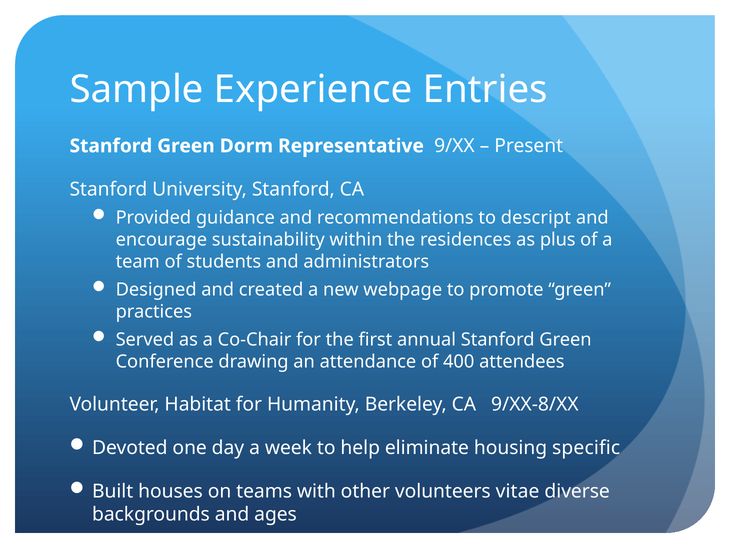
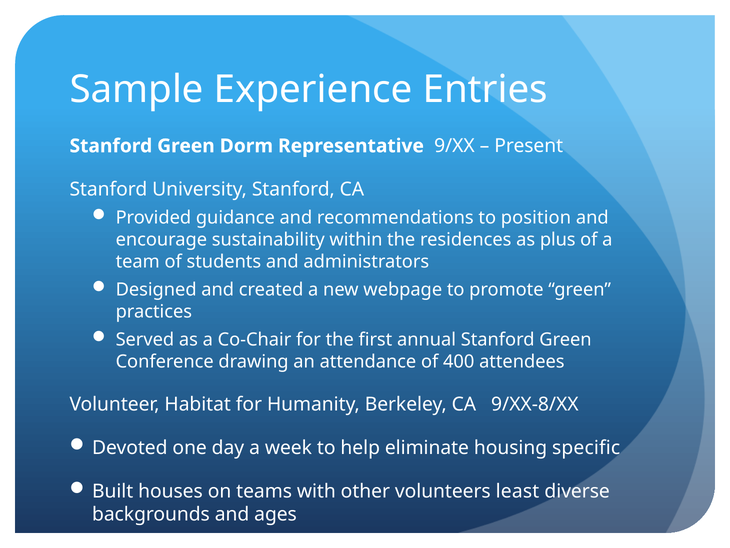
descript: descript -> position
vitae: vitae -> least
